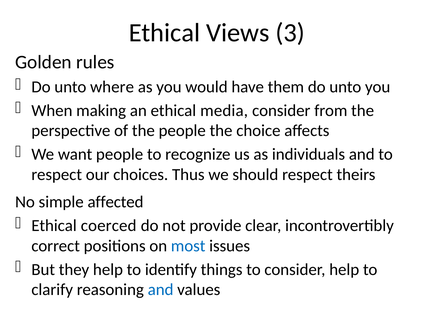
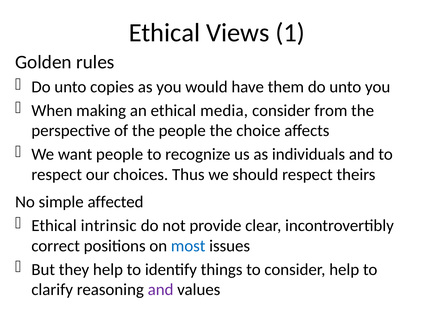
3: 3 -> 1
where: where -> copies
coerced: coerced -> intrinsic
and at (161, 290) colour: blue -> purple
